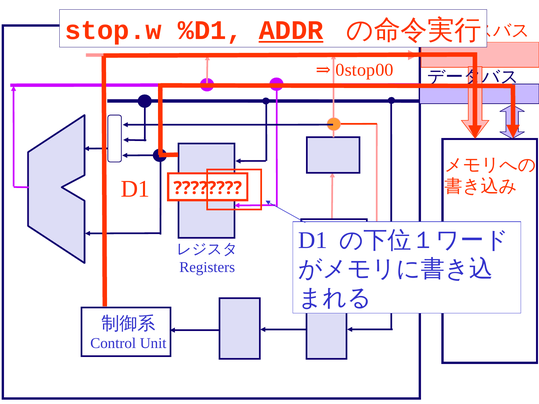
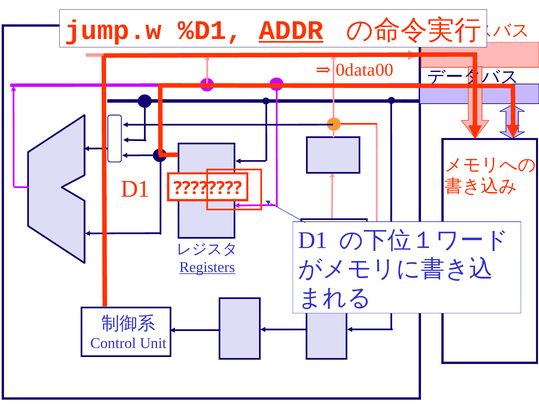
stop.w: stop.w -> jump.w
0stop00: 0stop00 -> 0data00
Registers underline: none -> present
